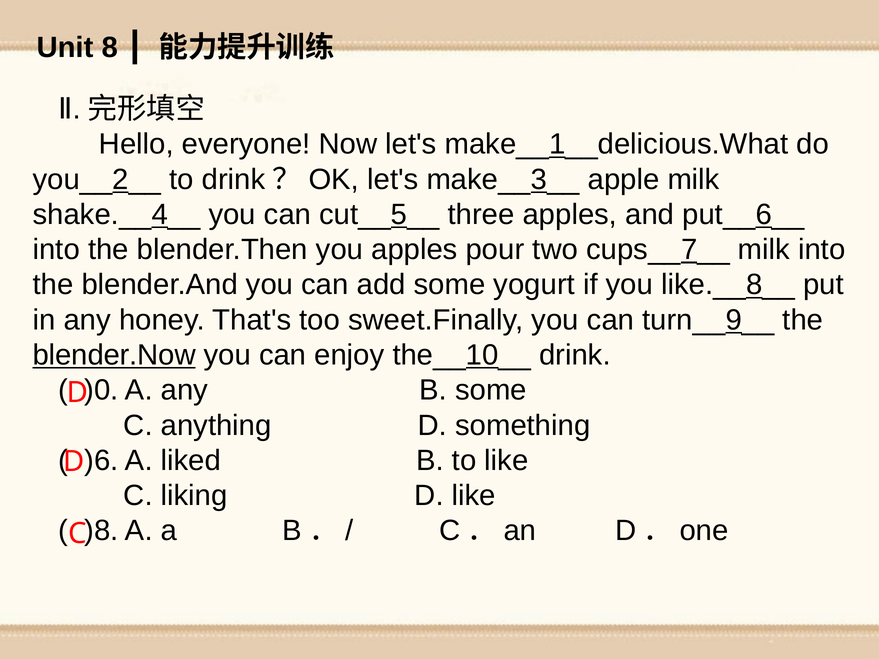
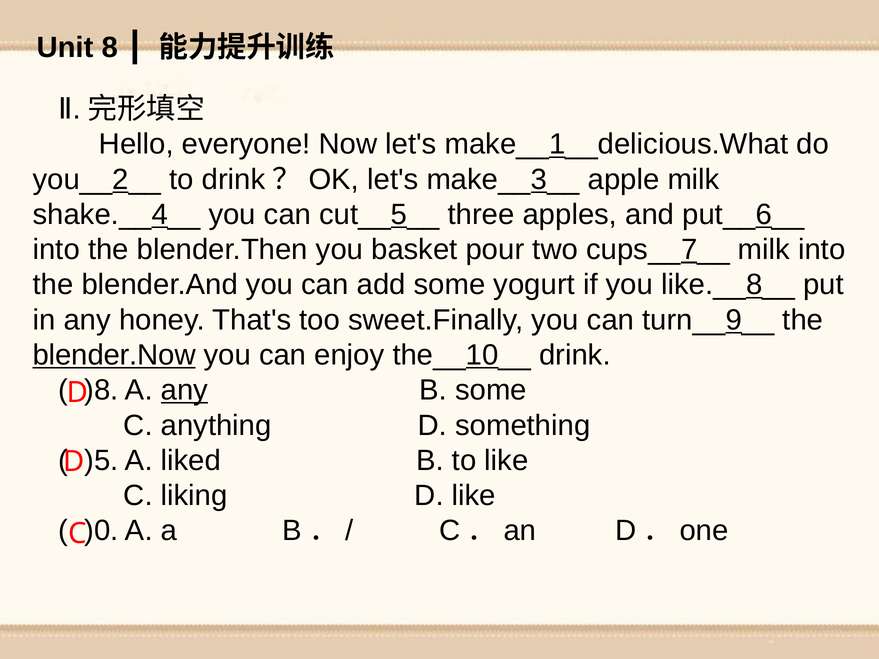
you apples: apples -> basket
)0: )0 -> )8
any at (184, 390) underline: none -> present
)6: )6 -> )5
)8: )8 -> )0
